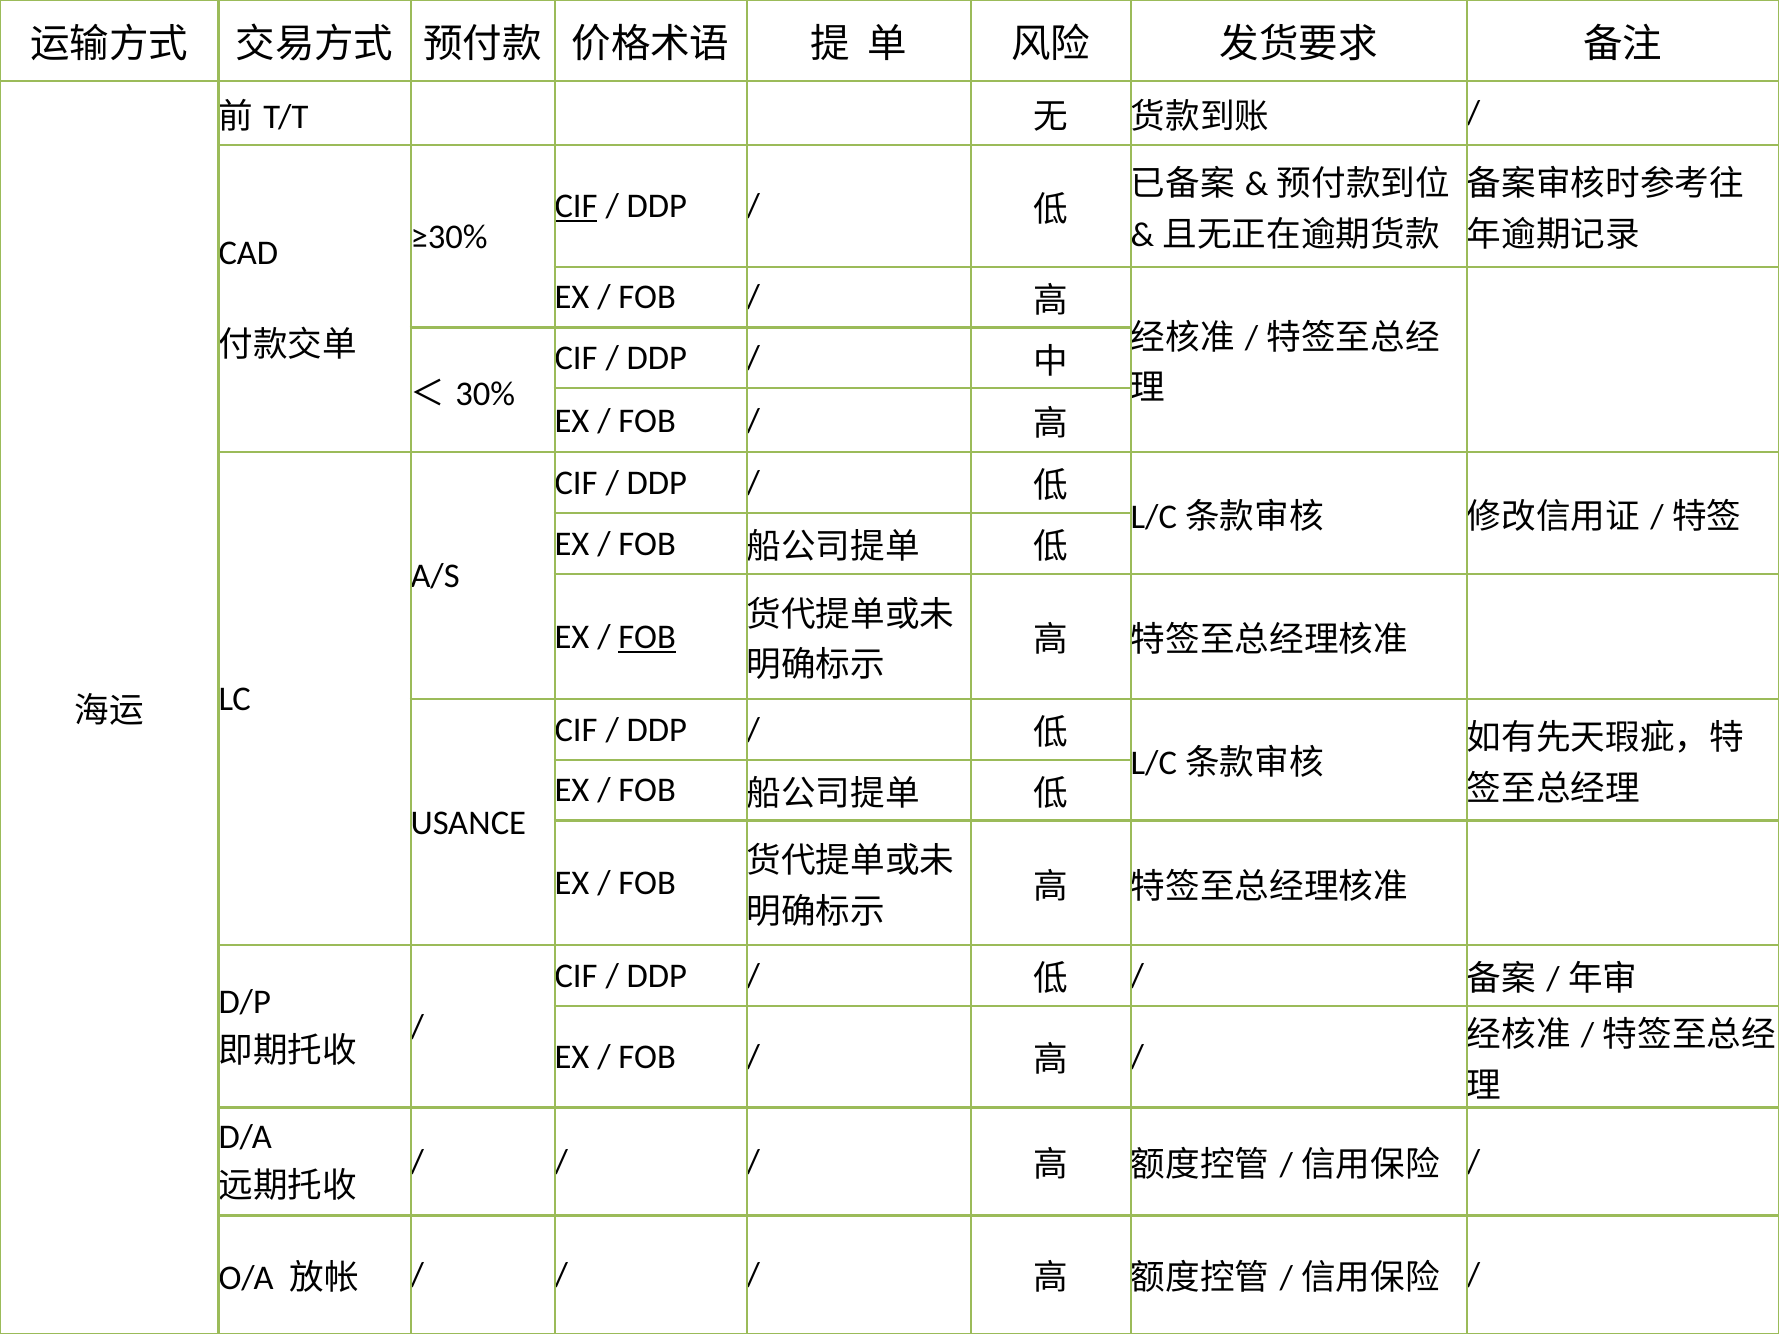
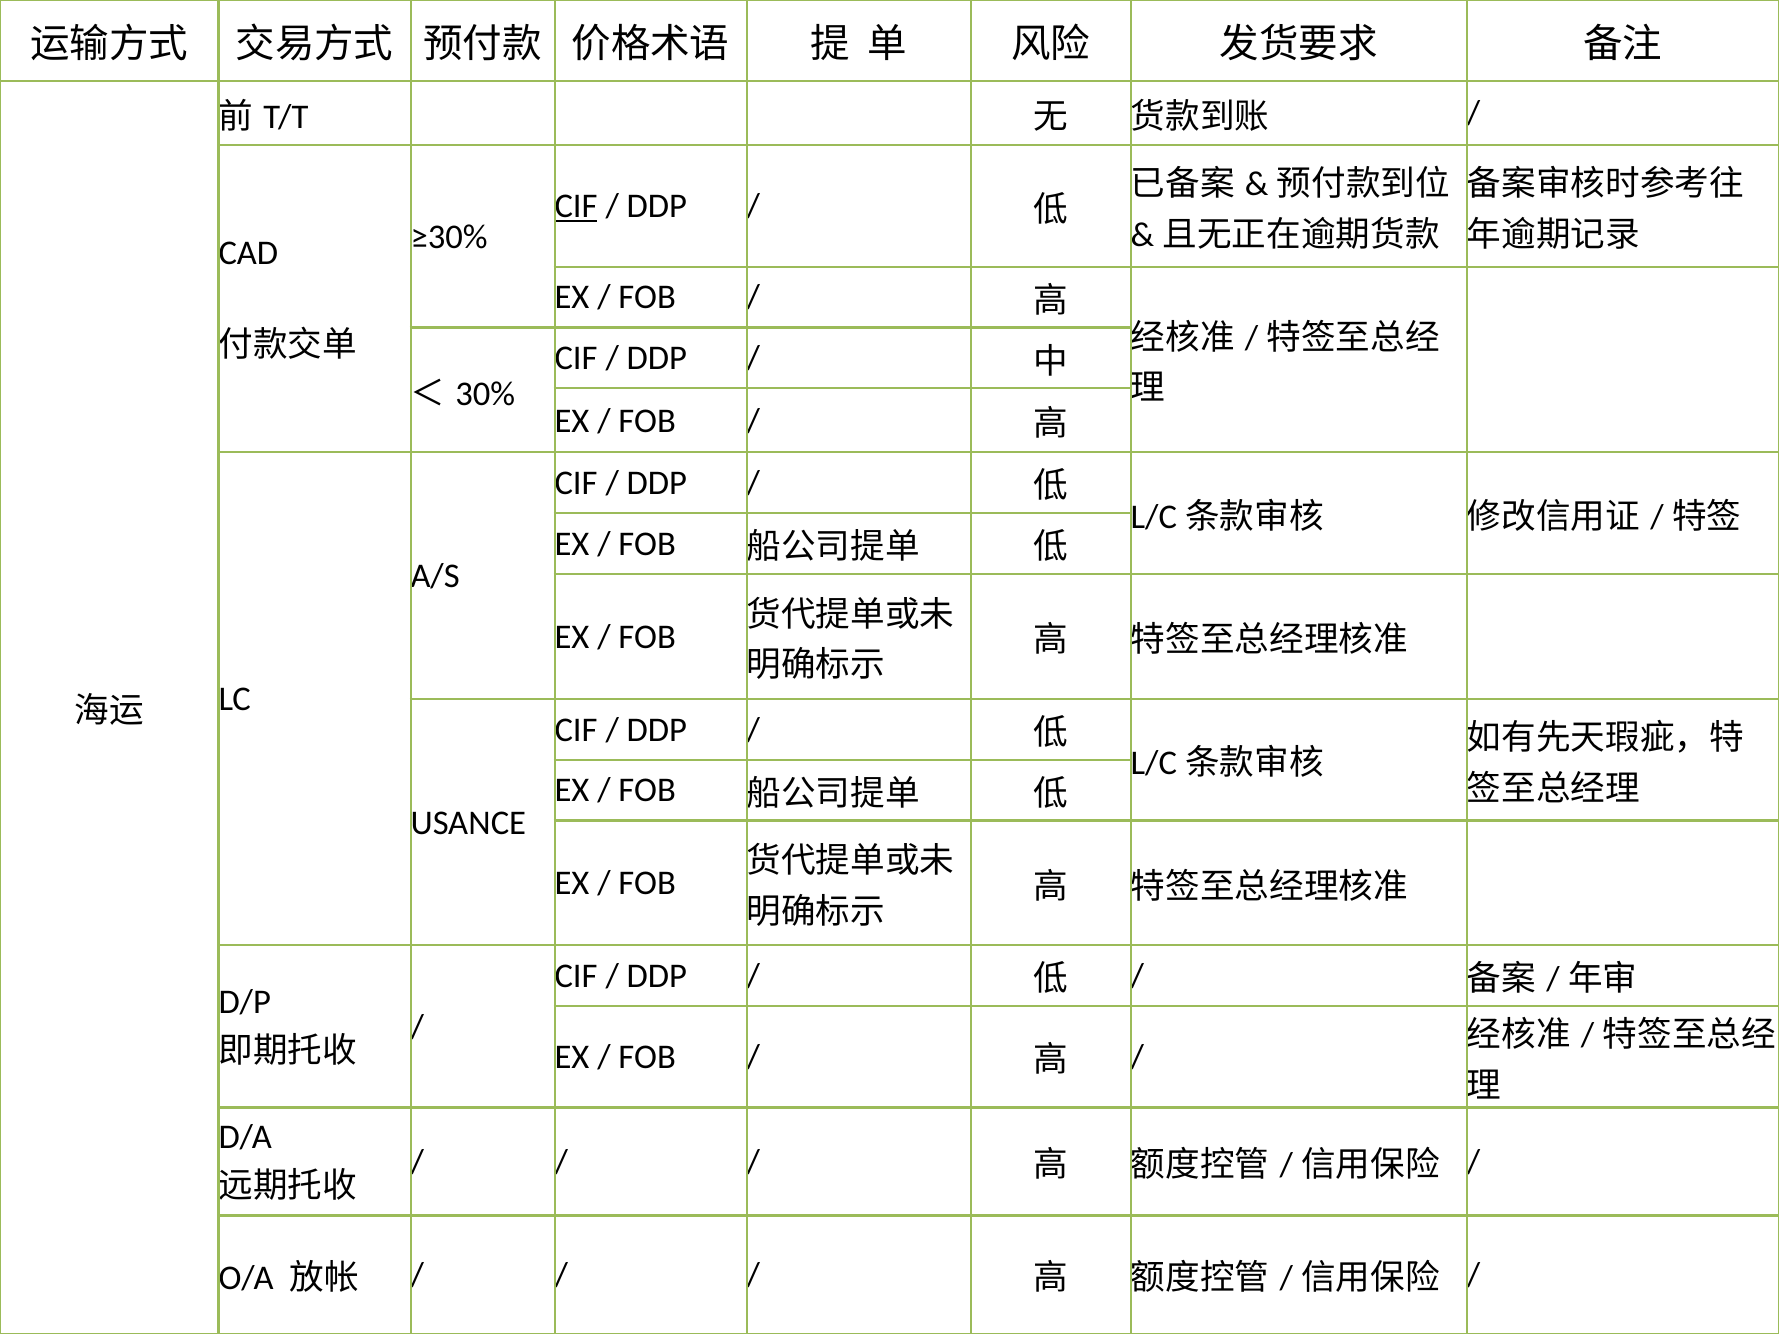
FOB at (647, 637) underline: present -> none
